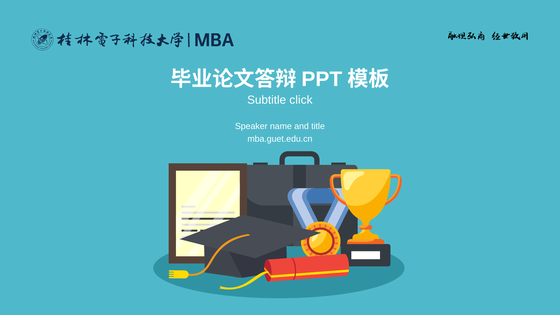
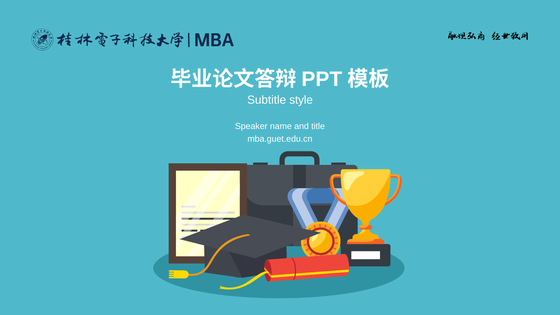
click: click -> style
